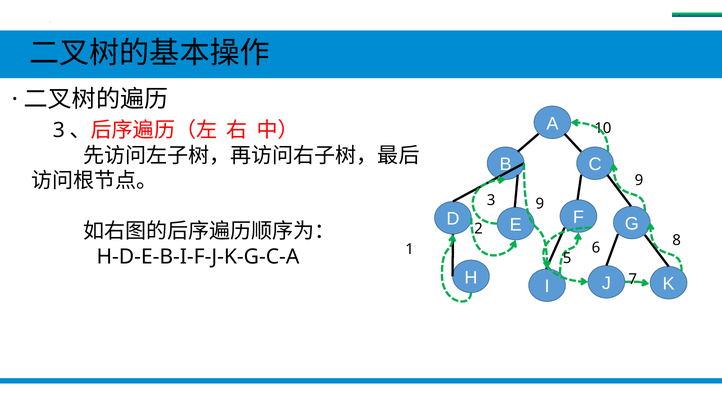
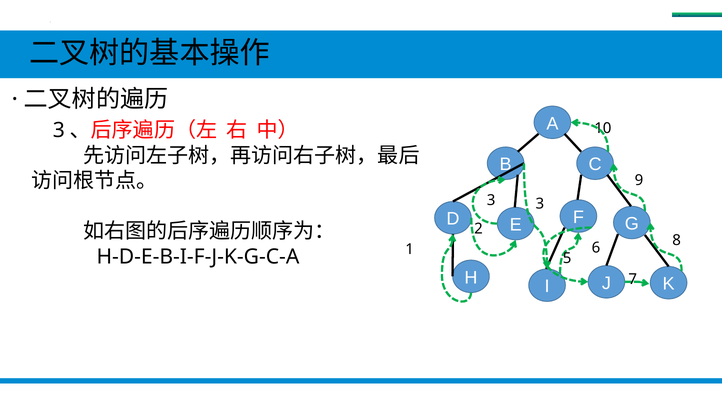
3 9: 9 -> 3
